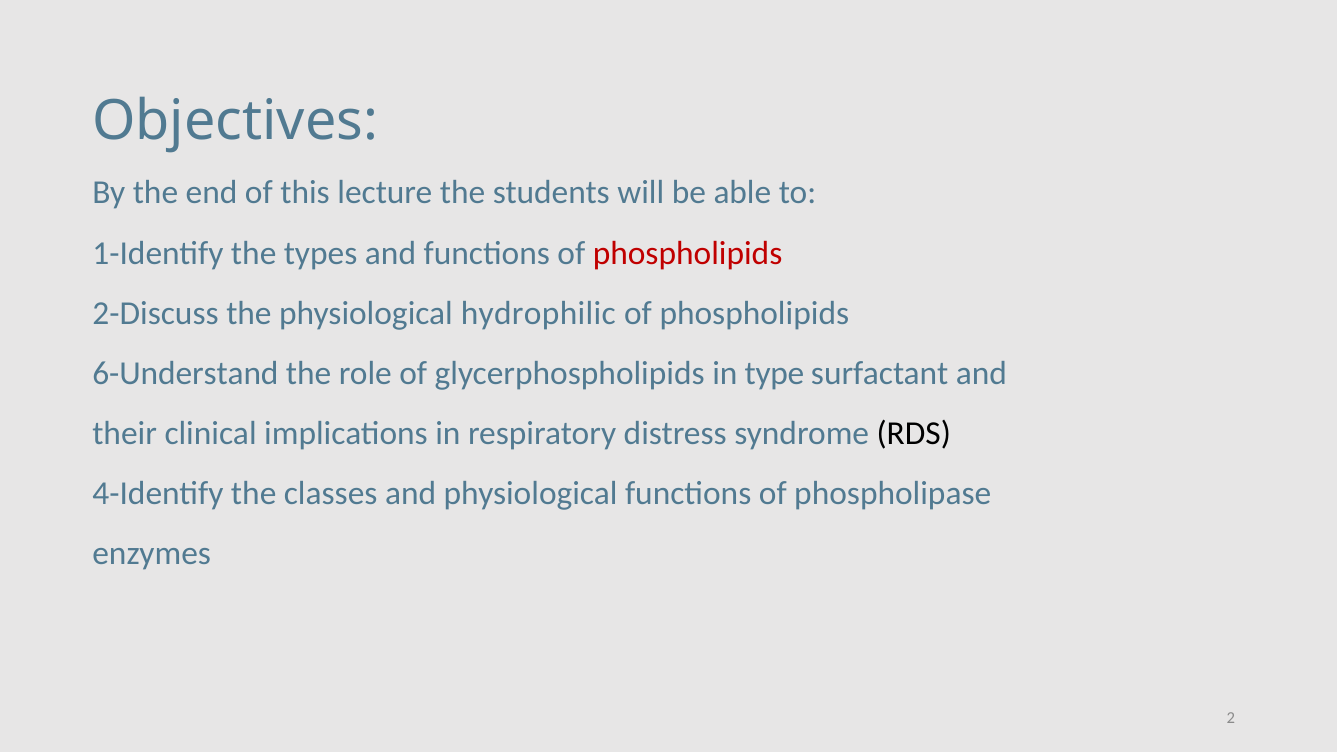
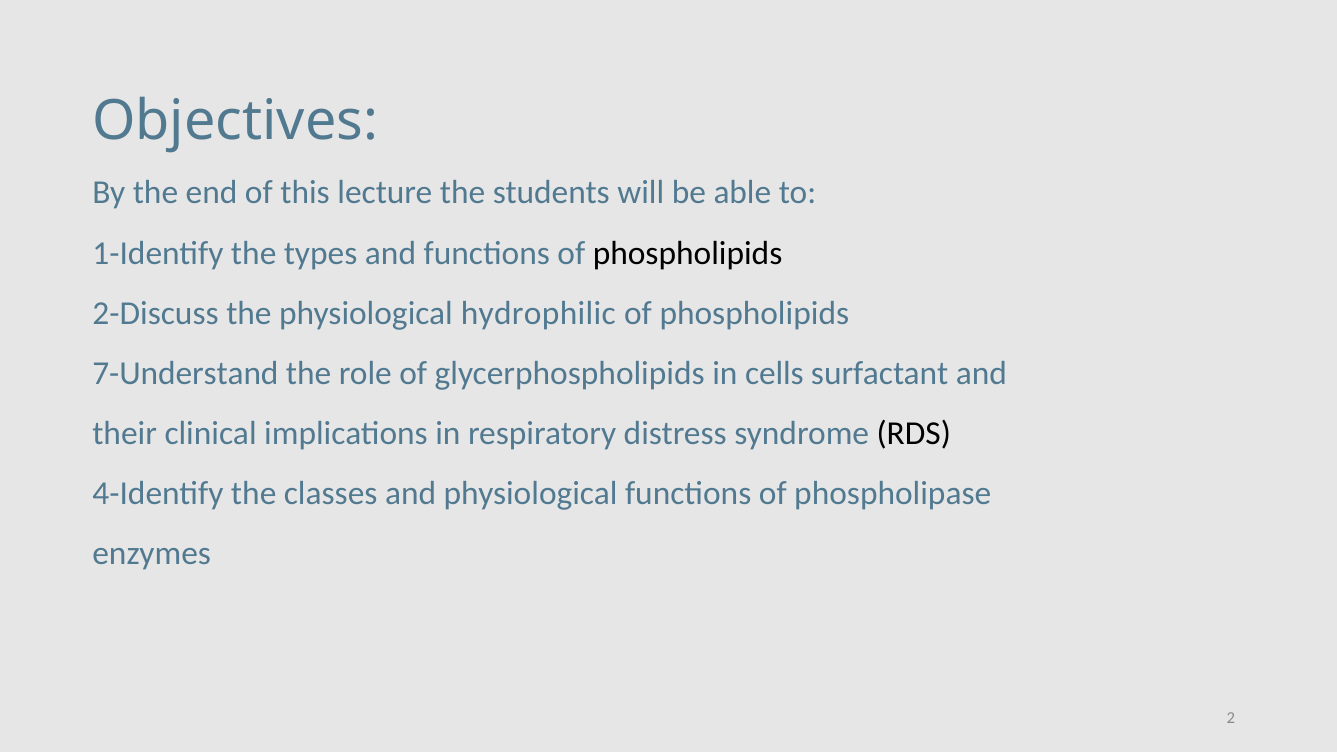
phospholipids at (688, 253) colour: red -> black
6-Understand: 6-Understand -> 7-Understand
type: type -> cells
